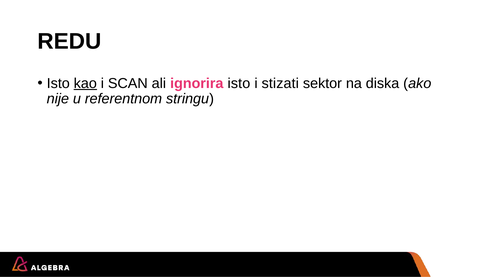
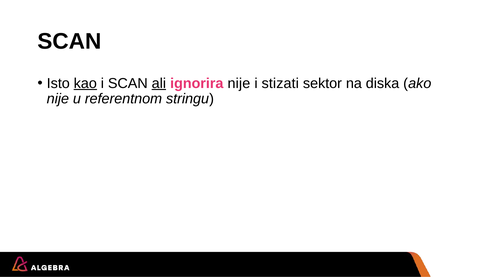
REDU at (69, 41): REDU -> SCAN
ali underline: none -> present
ignorira isto: isto -> nije
